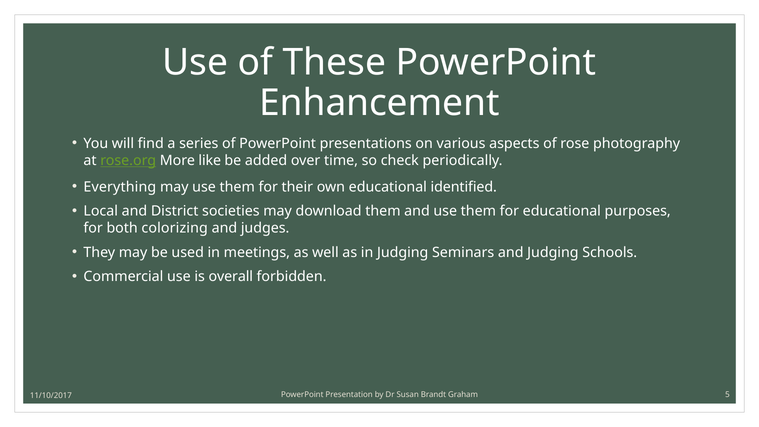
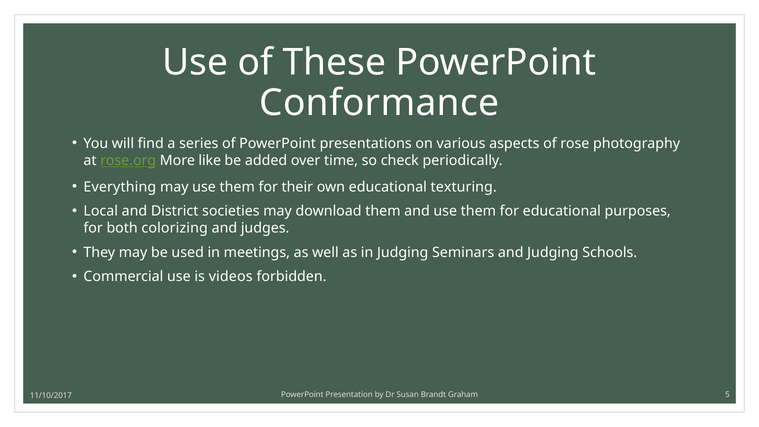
Enhancement: Enhancement -> Conformance
identified: identified -> texturing
overall: overall -> videos
